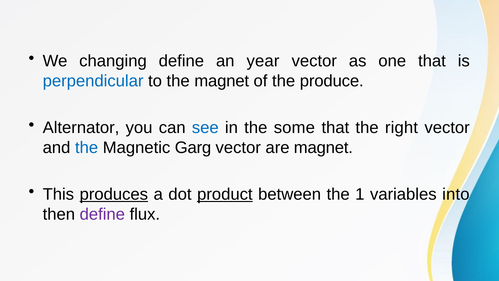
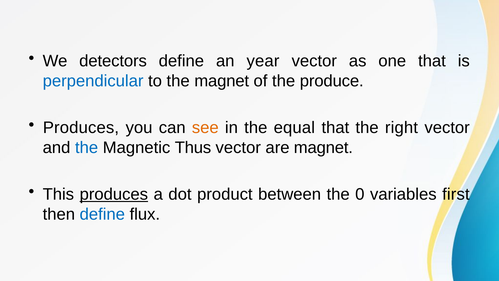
changing: changing -> detectors
Alternator at (81, 128): Alternator -> Produces
see colour: blue -> orange
some: some -> equal
Garg: Garg -> Thus
product underline: present -> none
1: 1 -> 0
into: into -> first
define at (102, 214) colour: purple -> blue
